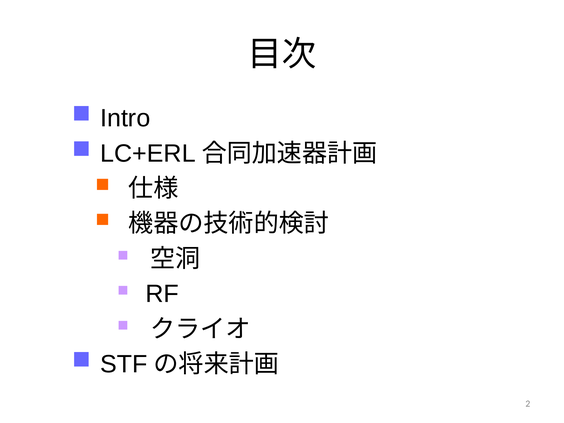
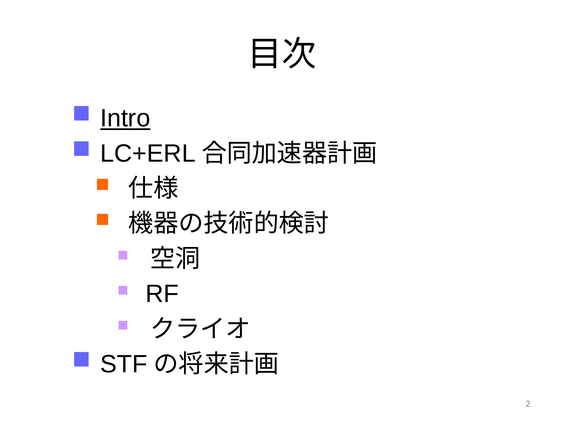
Intro underline: none -> present
